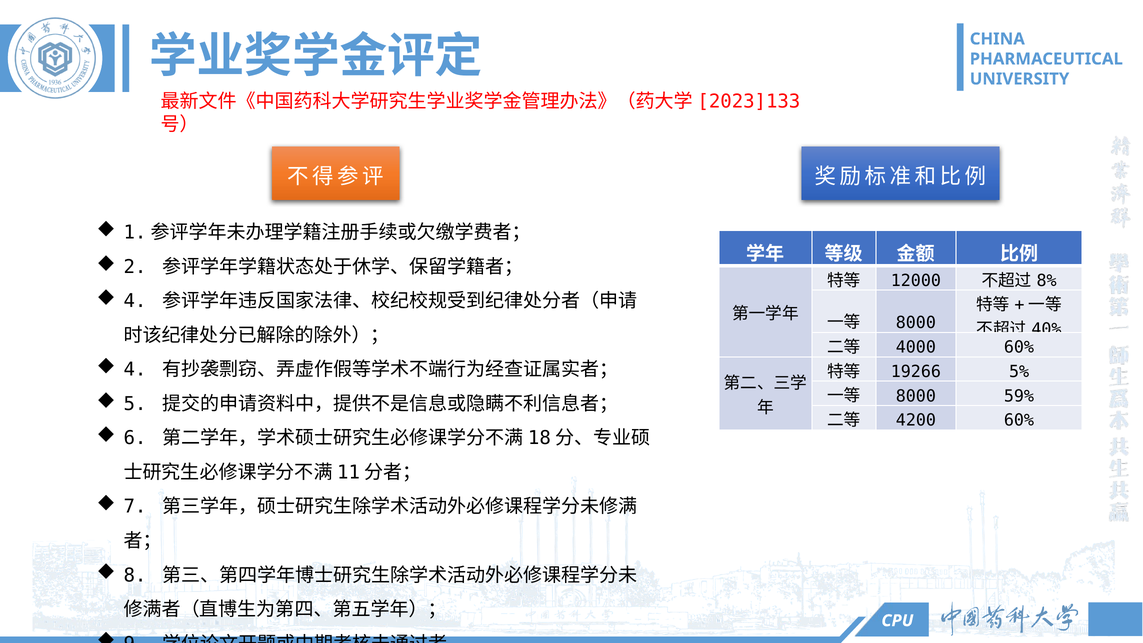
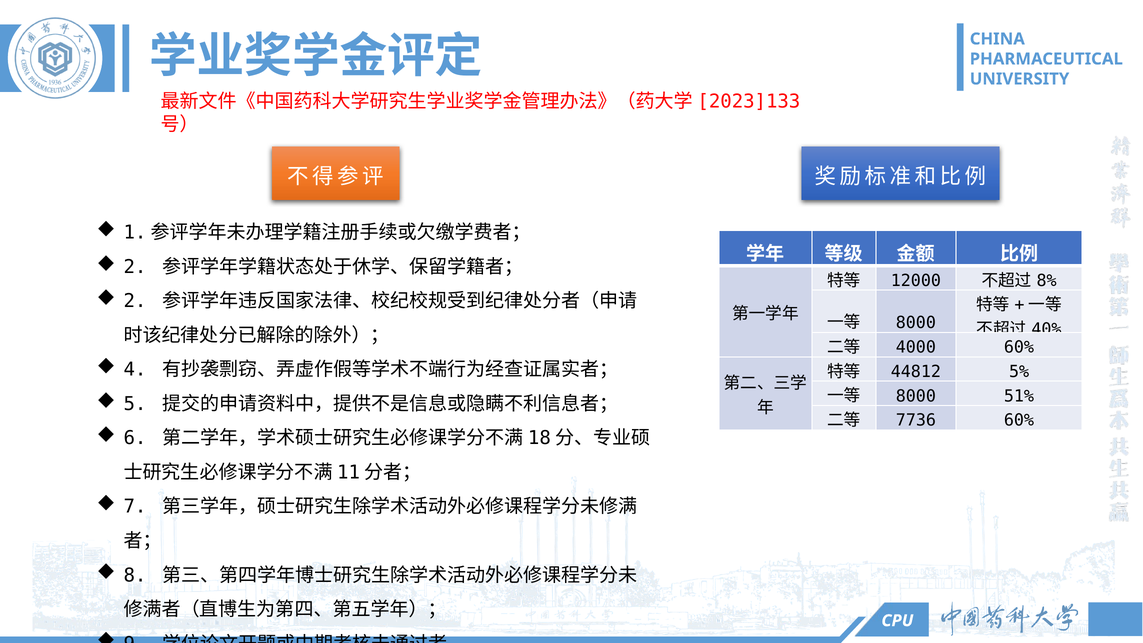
4 at (135, 301): 4 -> 2
19266: 19266 -> 44812
59%: 59% -> 51%
4200: 4200 -> 7736
